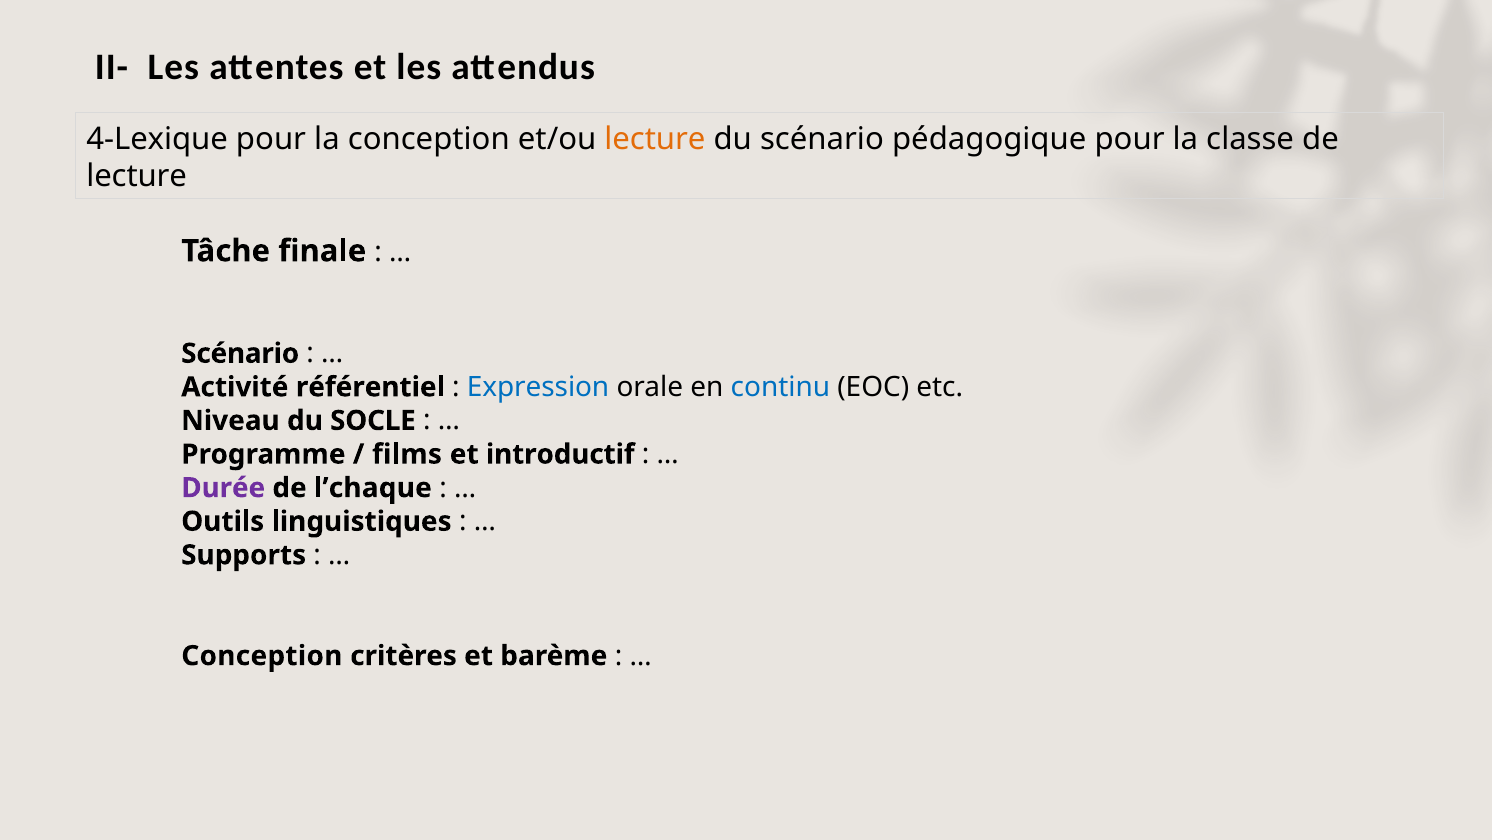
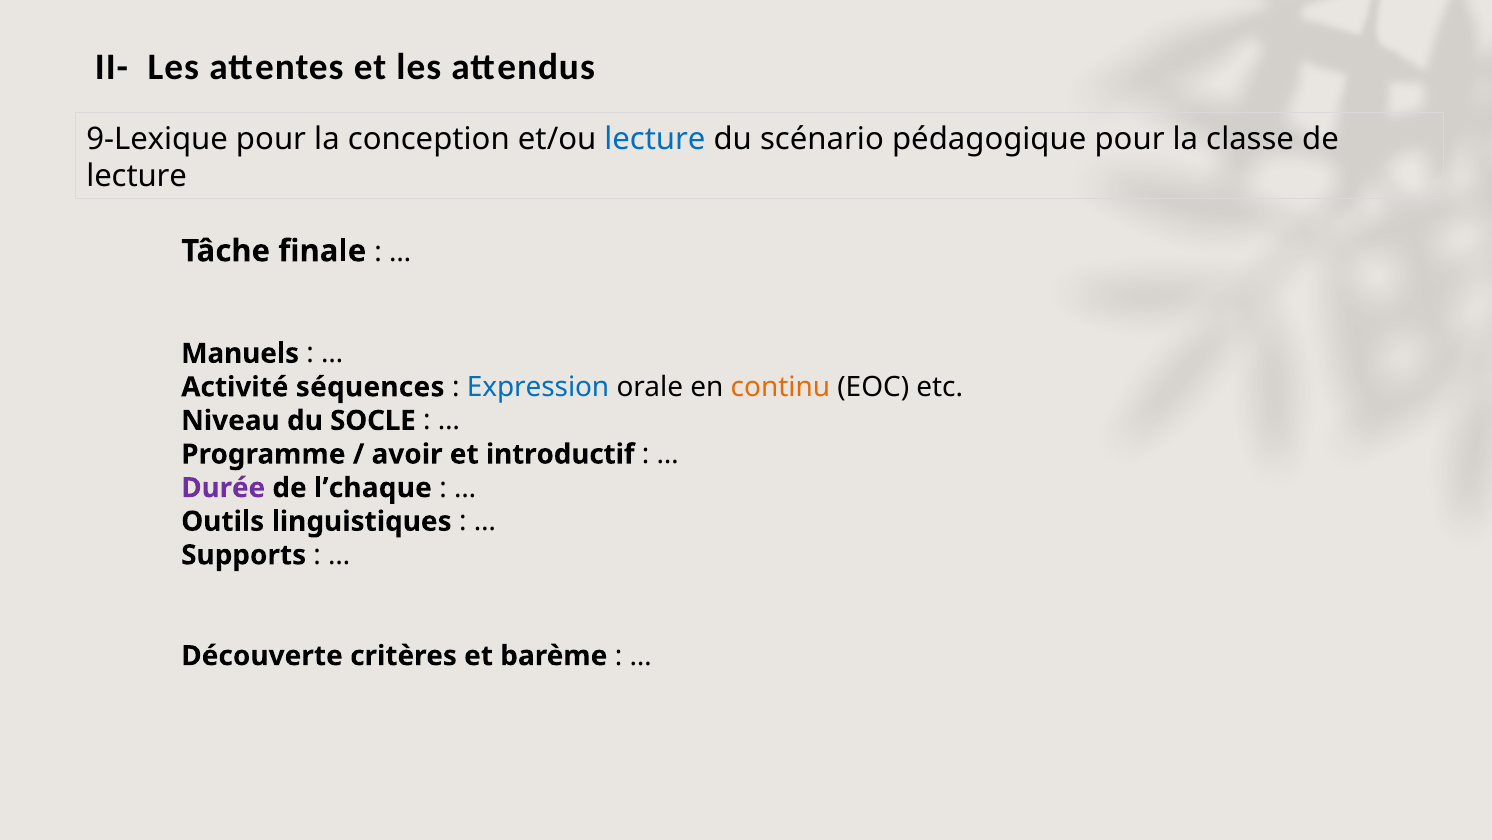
4-Lexique: 4-Lexique -> 9-Lexique
lecture at (655, 139) colour: orange -> blue
Scénario at (240, 353): Scénario -> Manuels
référentiel: référentiel -> séquences
continu colour: blue -> orange
films: films -> avoir
Conception at (262, 655): Conception -> Découverte
